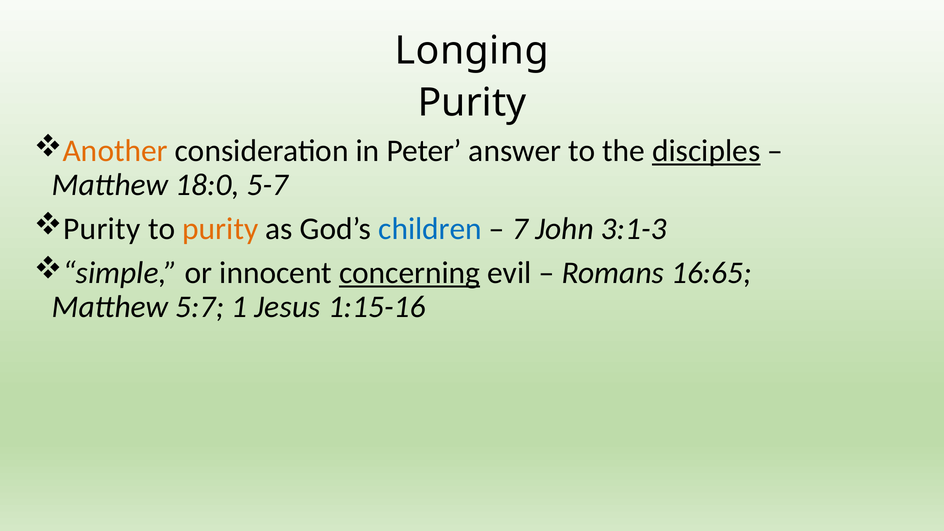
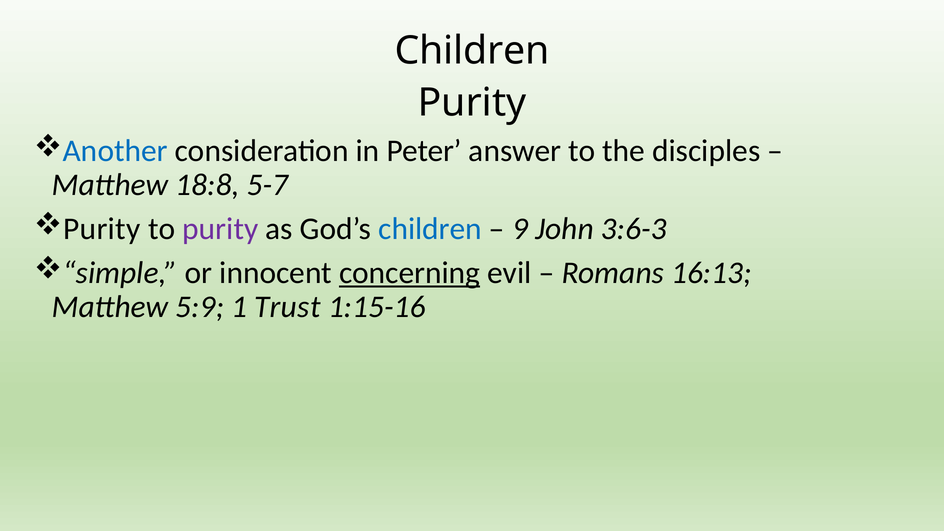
Longing at (472, 51): Longing -> Children
Another colour: orange -> blue
disciples underline: present -> none
18:0: 18:0 -> 18:8
purity at (220, 229) colour: orange -> purple
7: 7 -> 9
3:1-3: 3:1-3 -> 3:6-3
16:65: 16:65 -> 16:13
5:7: 5:7 -> 5:9
Jesus: Jesus -> Trust
